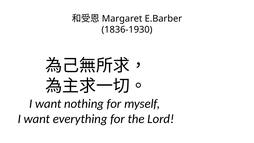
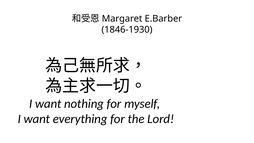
1836-1930: 1836-1930 -> 1846-1930
